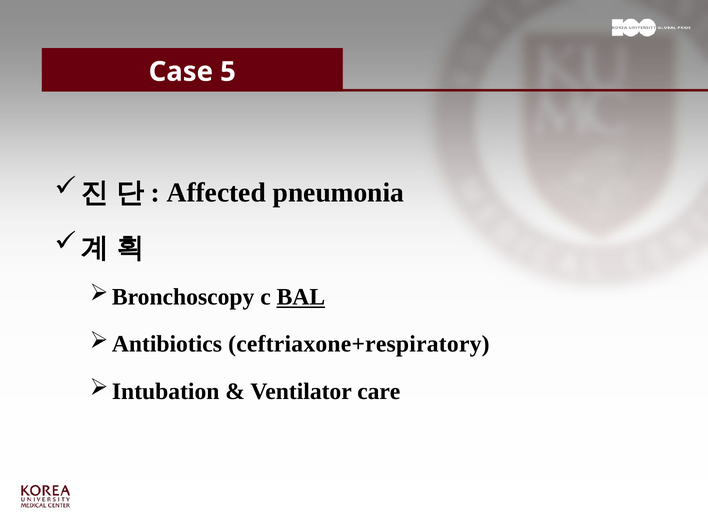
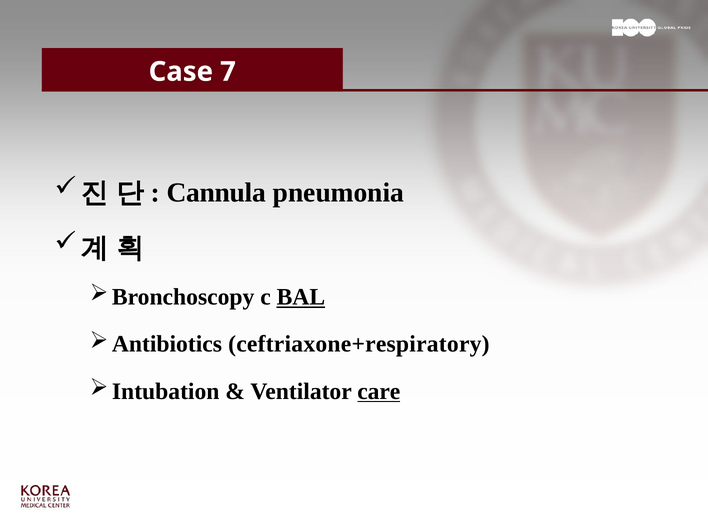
5: 5 -> 7
Affected: Affected -> Cannula
care underline: none -> present
